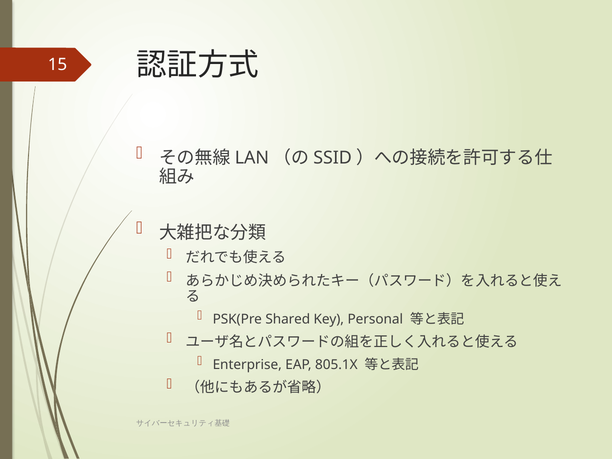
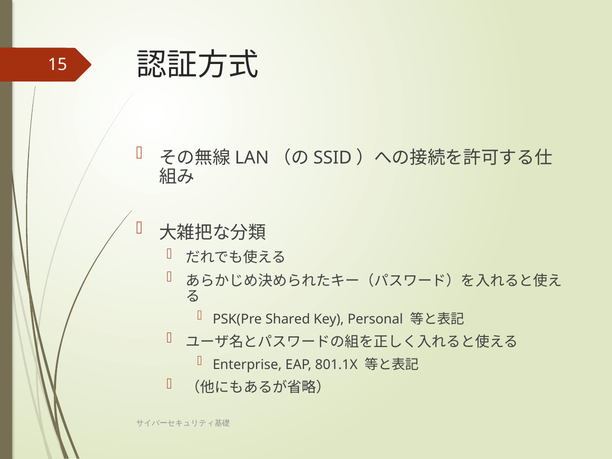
805.1X: 805.1X -> 801.1X
